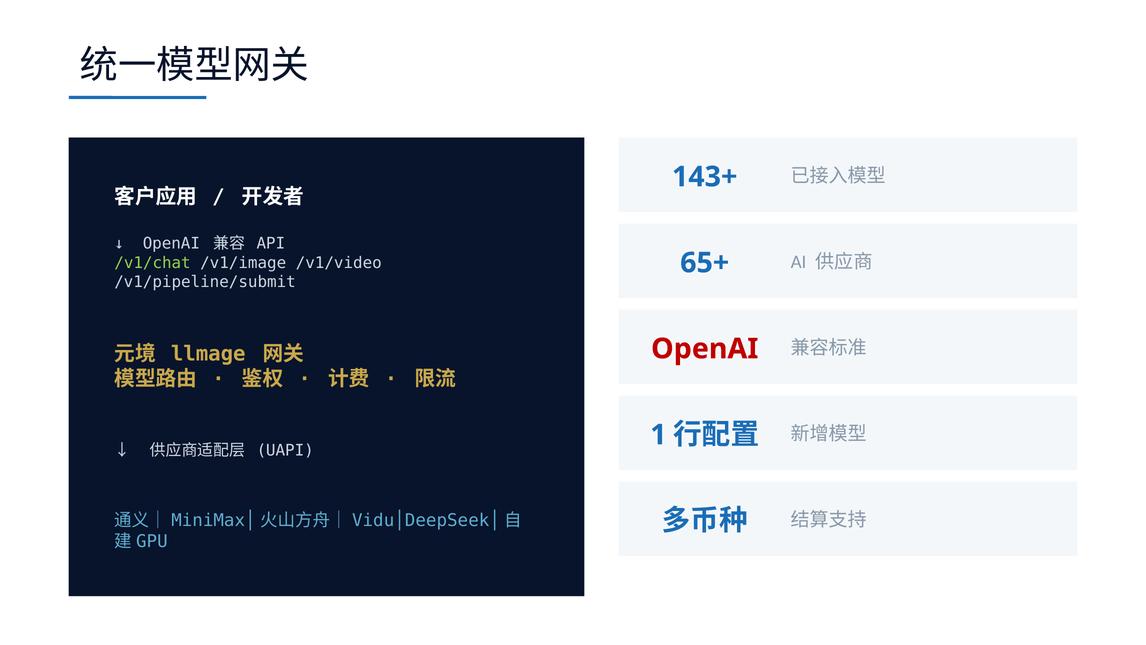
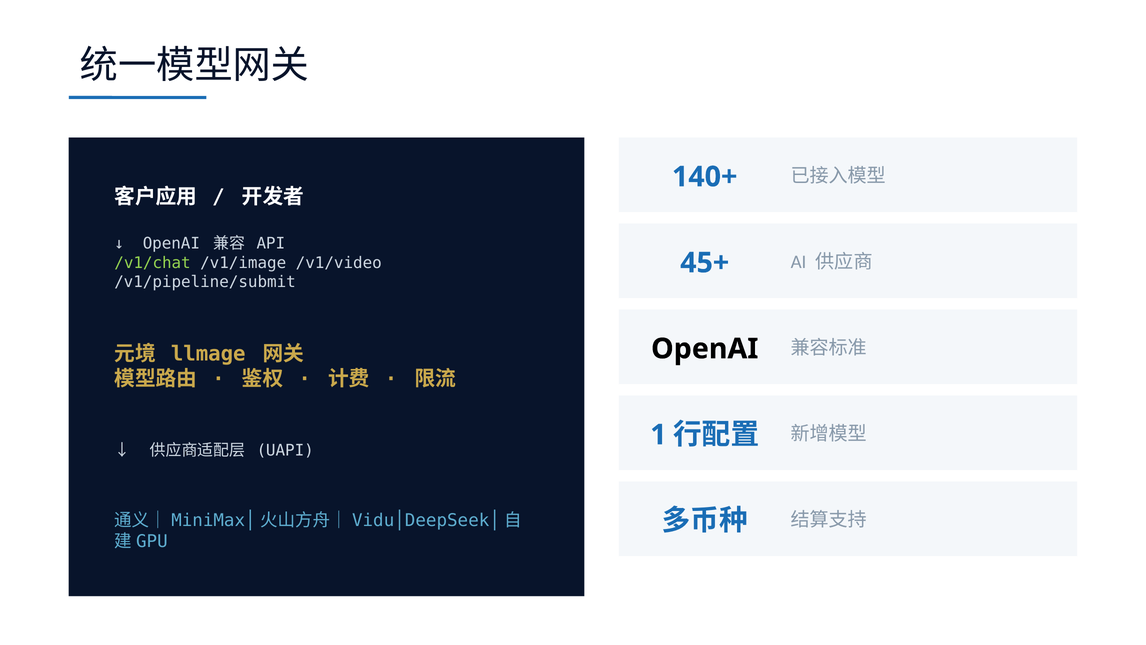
143+: 143+ -> 140+
65+: 65+ -> 45+
OpenAI at (705, 349) colour: red -> black
